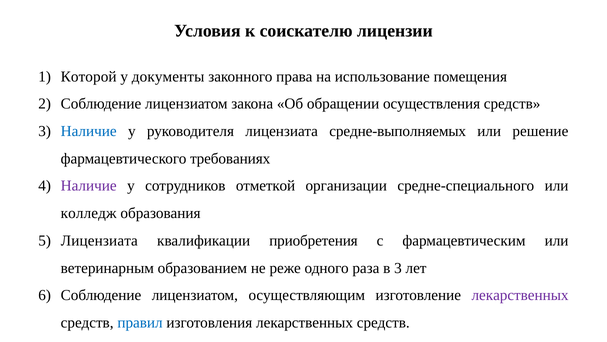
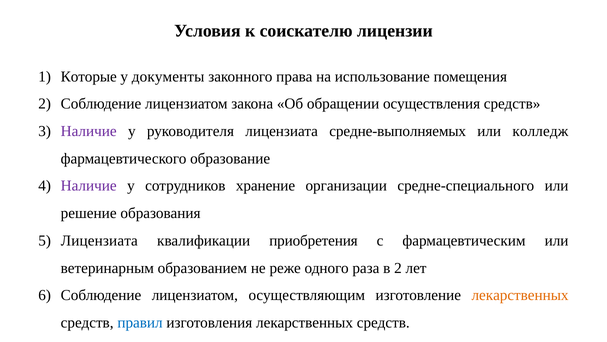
Которой: Которой -> Которые
Наличие at (89, 131) colour: blue -> purple
решение: решение -> колледж
требованиях: требованиях -> образование
отметкой: отметкой -> хранение
колледж: колледж -> решение
в 3: 3 -> 2
лекарственных at (520, 295) colour: purple -> orange
